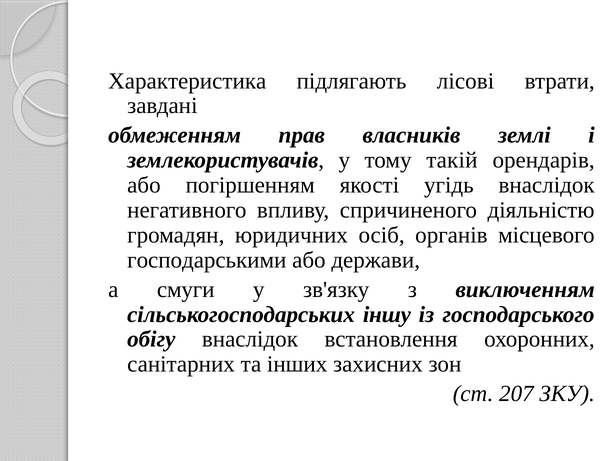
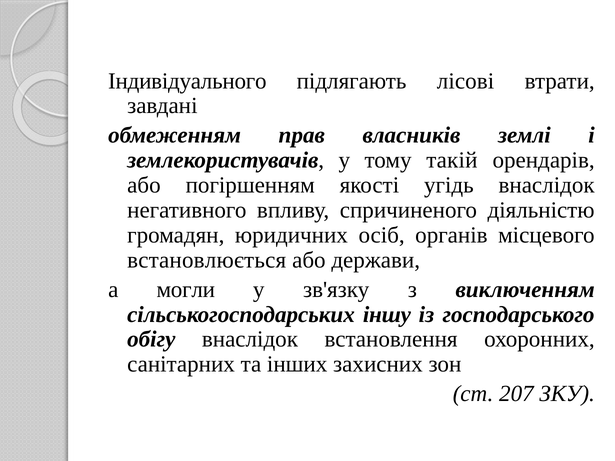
Характеристика: Характеристика -> Індивідуального
господарськими: господарськими -> встановлюється
смуги: смуги -> могли
